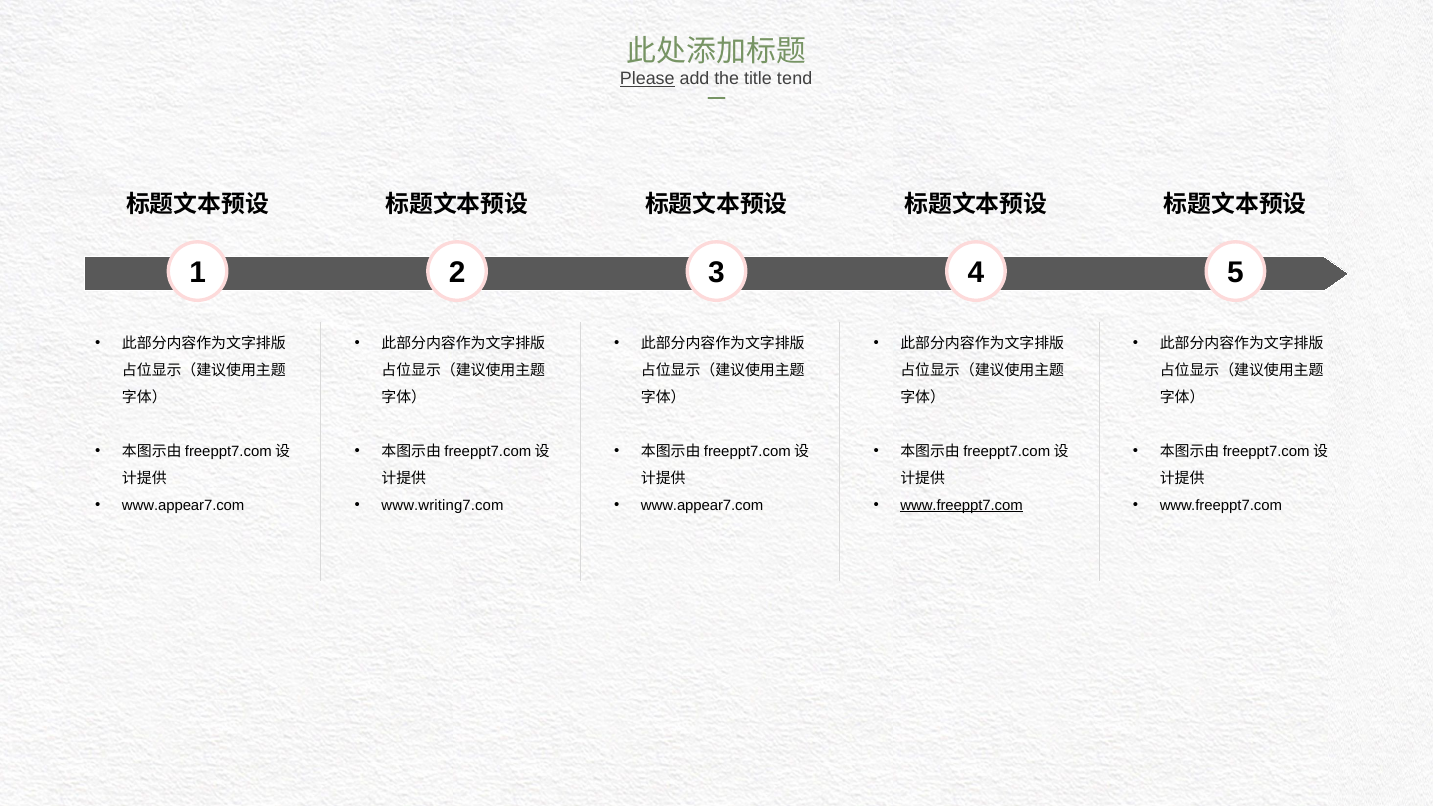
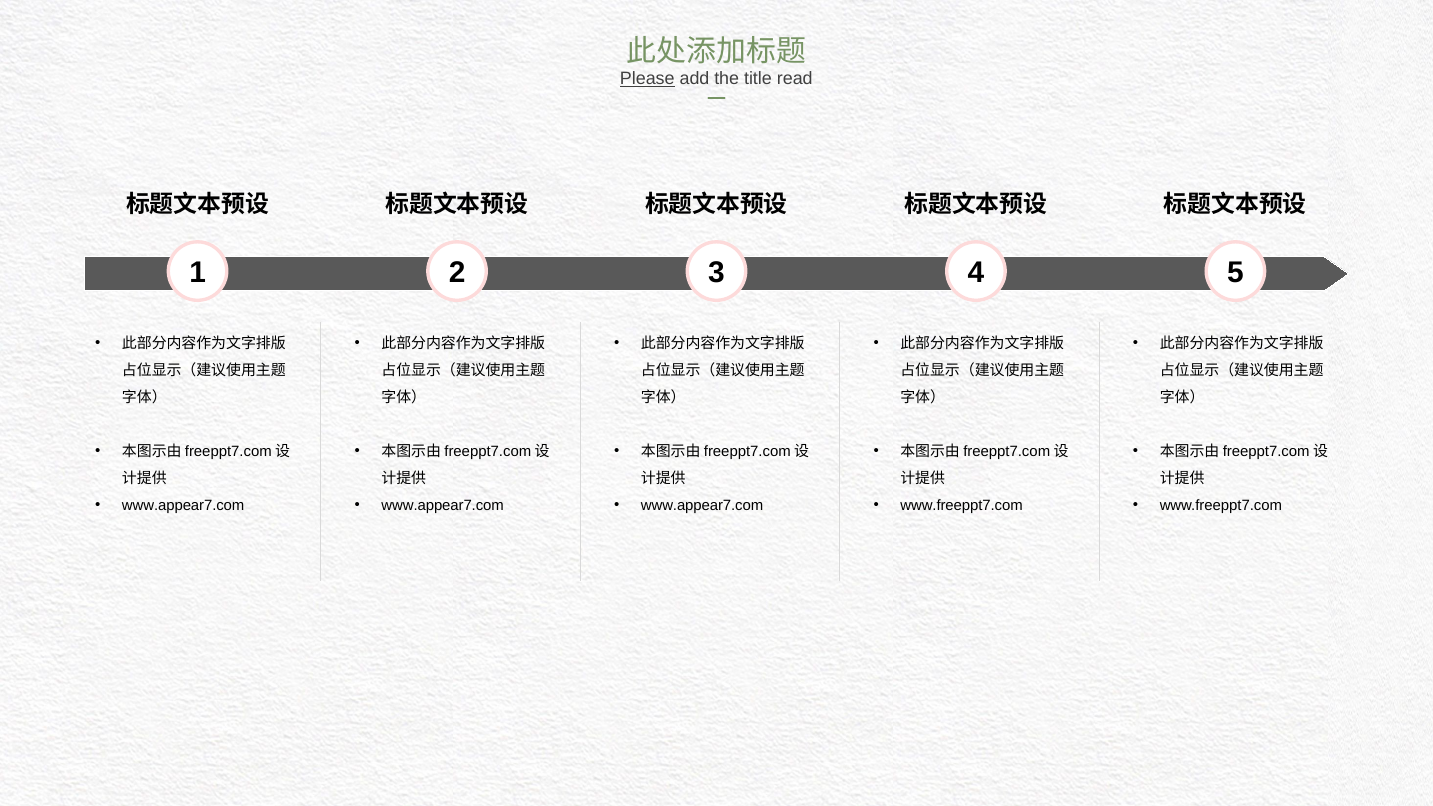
tend: tend -> read
www.writing7.com at (443, 505): www.writing7.com -> www.appear7.com
www.freeppt7.com at (962, 505) underline: present -> none
